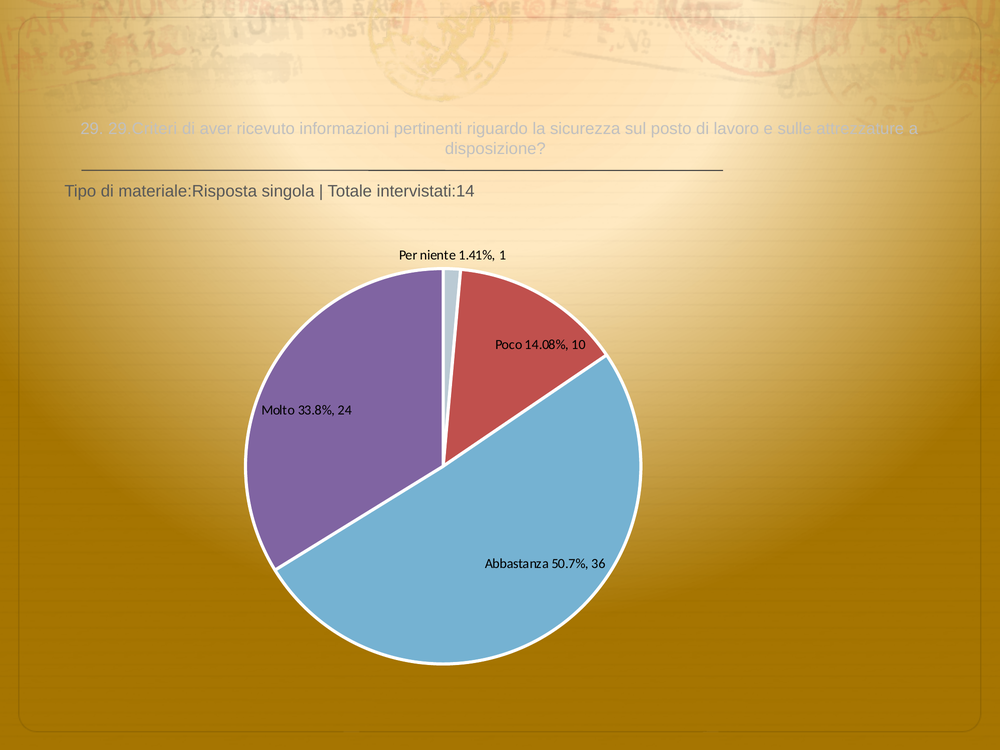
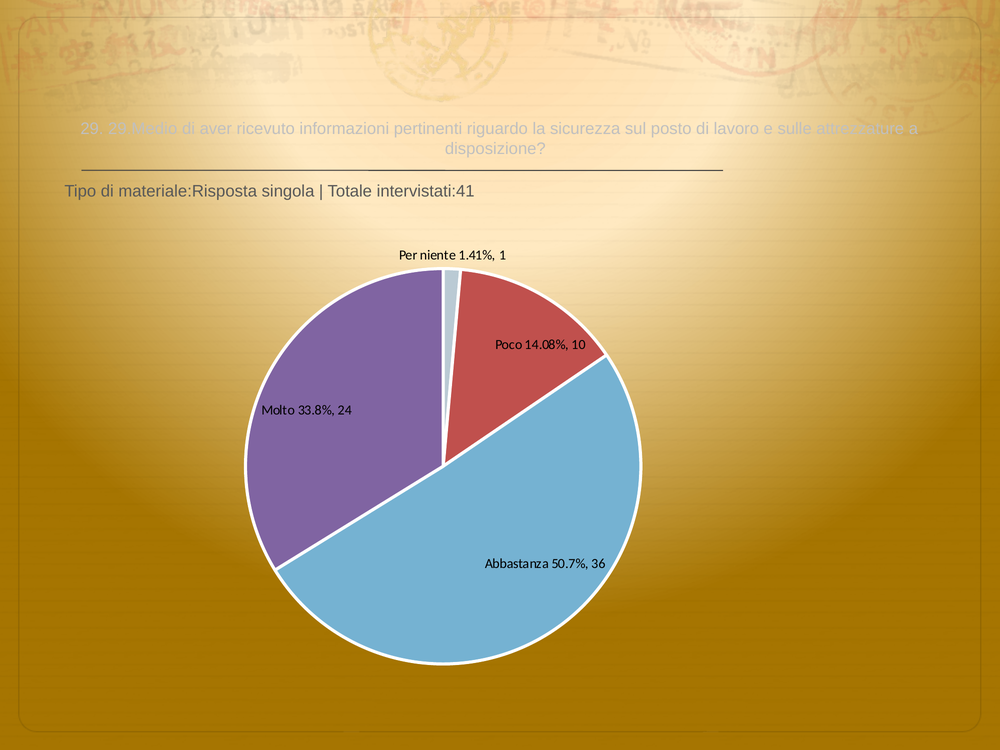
29.Criteri: 29.Criteri -> 29.Medio
intervistati:14: intervistati:14 -> intervistati:41
